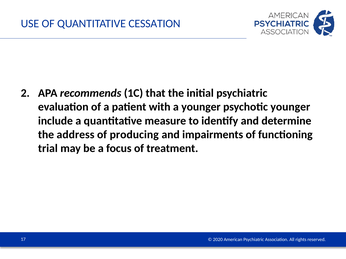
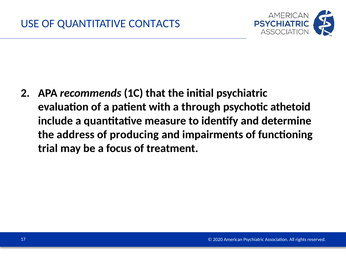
CESSATION: CESSATION -> CONTACTS
a younger: younger -> through
psychotic younger: younger -> athetoid
